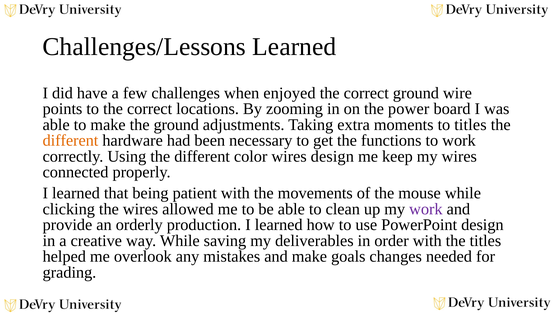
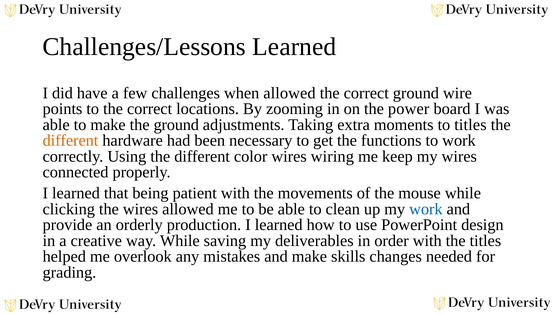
when enjoyed: enjoyed -> allowed
wires design: design -> wiring
work at (426, 209) colour: purple -> blue
goals: goals -> skills
